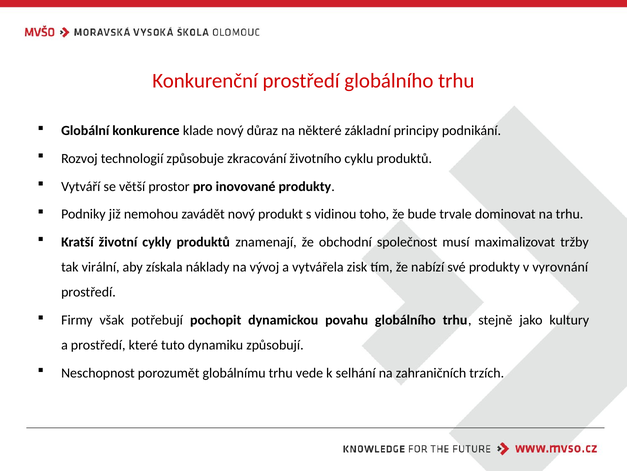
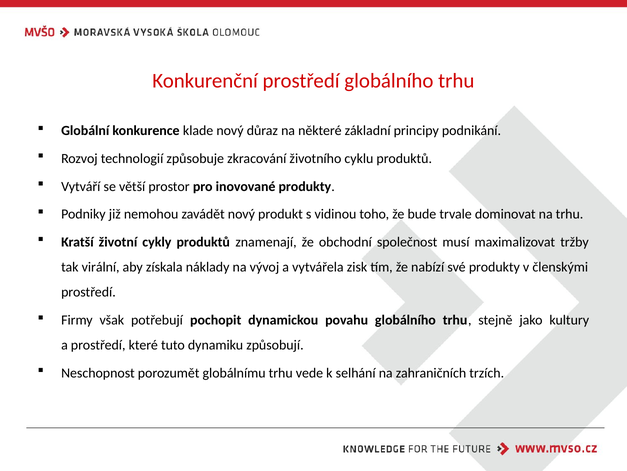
vyrovnání: vyrovnání -> členskými
